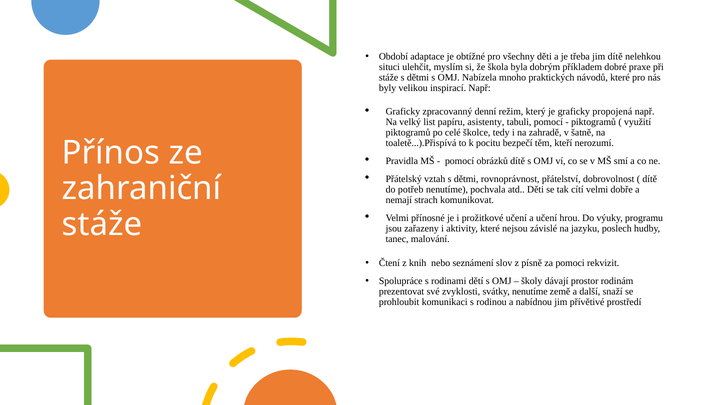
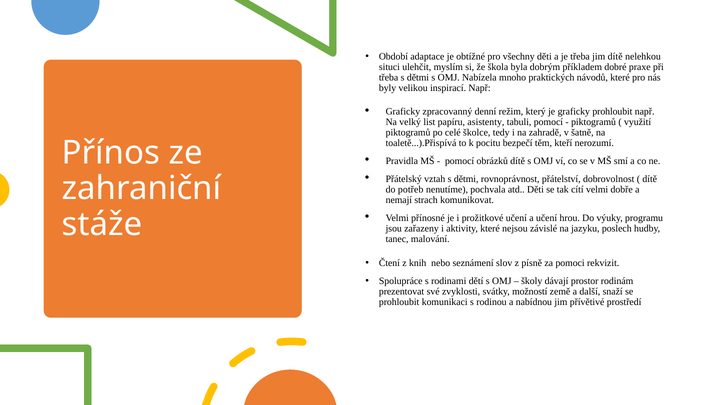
stáže at (389, 77): stáže -> třeba
graficky propojená: propojená -> prohloubit
svátky nenutíme: nenutíme -> možností
